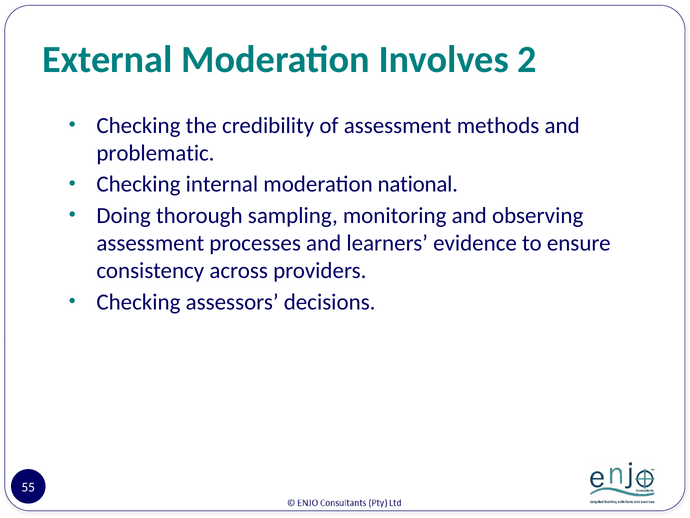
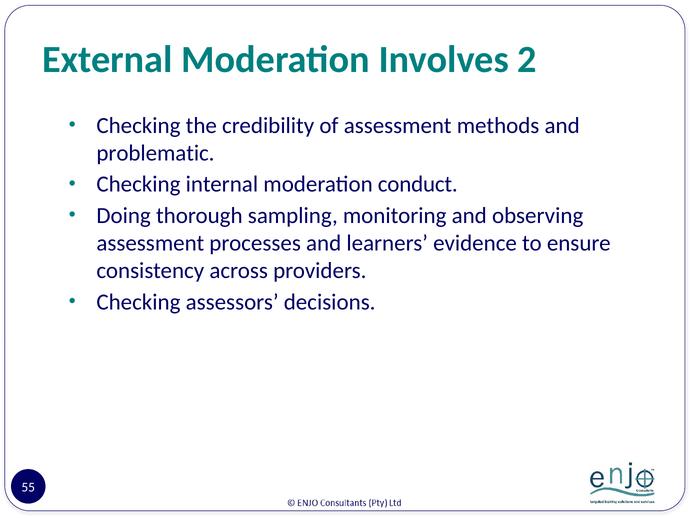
national: national -> conduct
